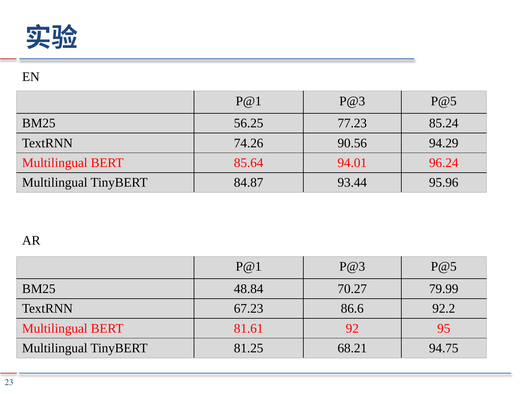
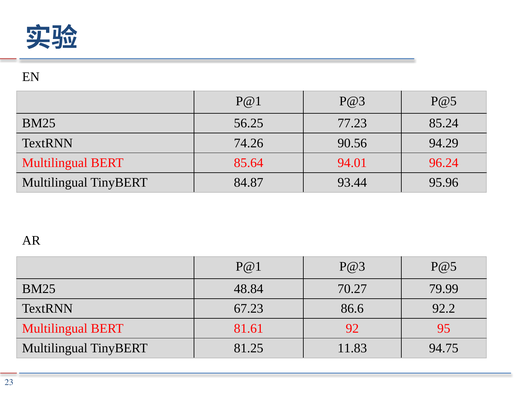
68.21: 68.21 -> 11.83
